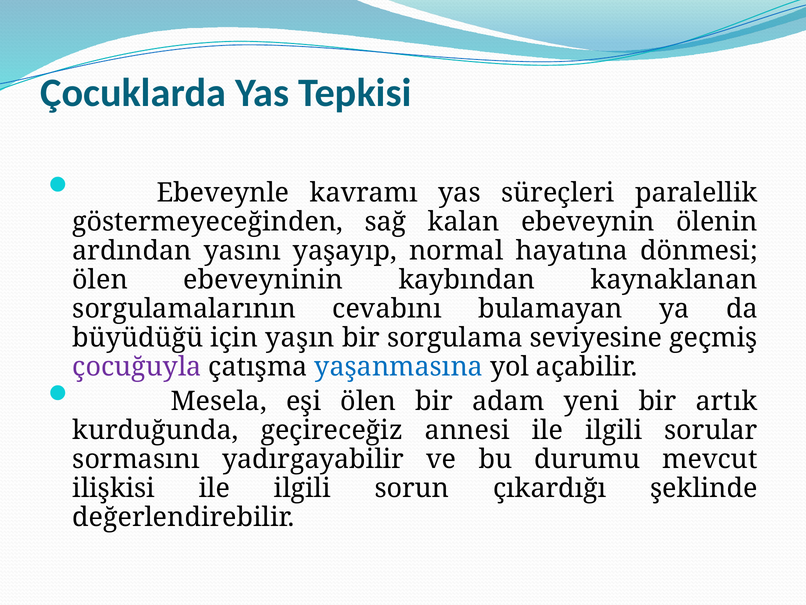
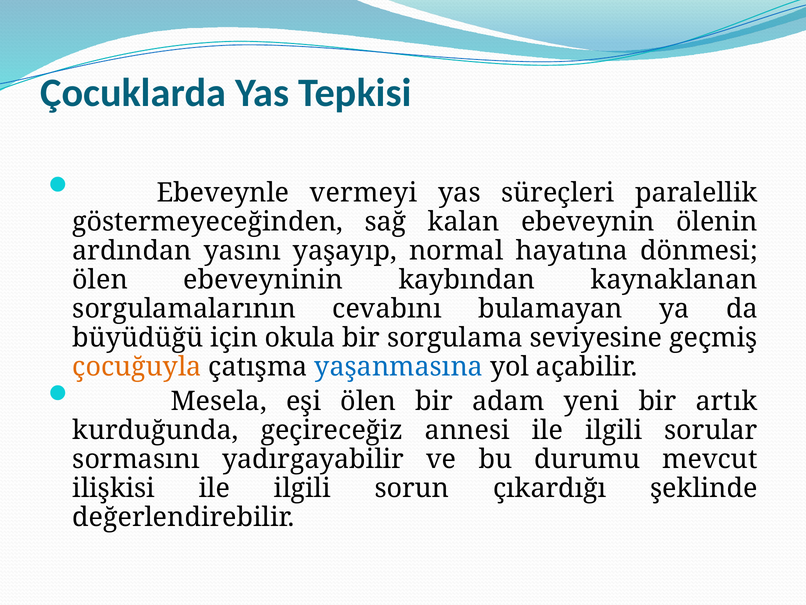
kavramı: kavramı -> vermeyi
yaşın: yaşın -> okula
çocuğuyla colour: purple -> orange
